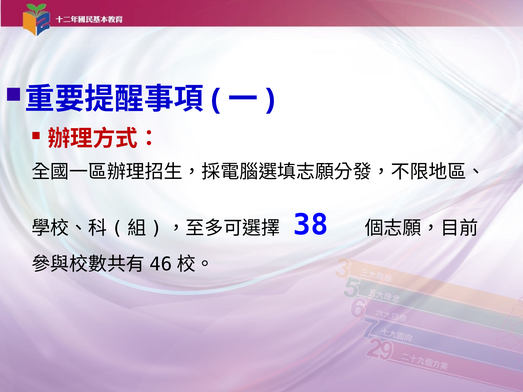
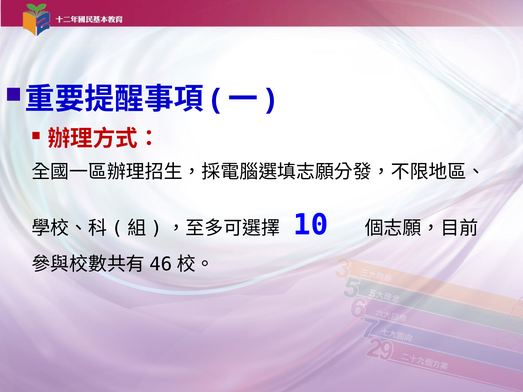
38: 38 -> 10
